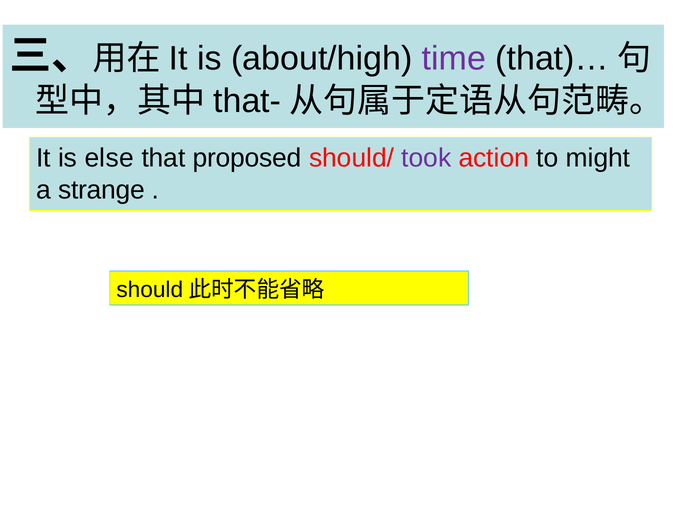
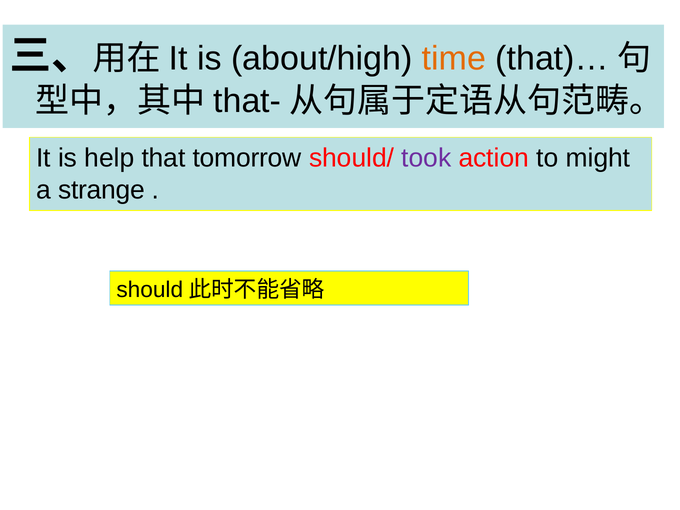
time colour: purple -> orange
else: else -> help
proposed: proposed -> tomorrow
